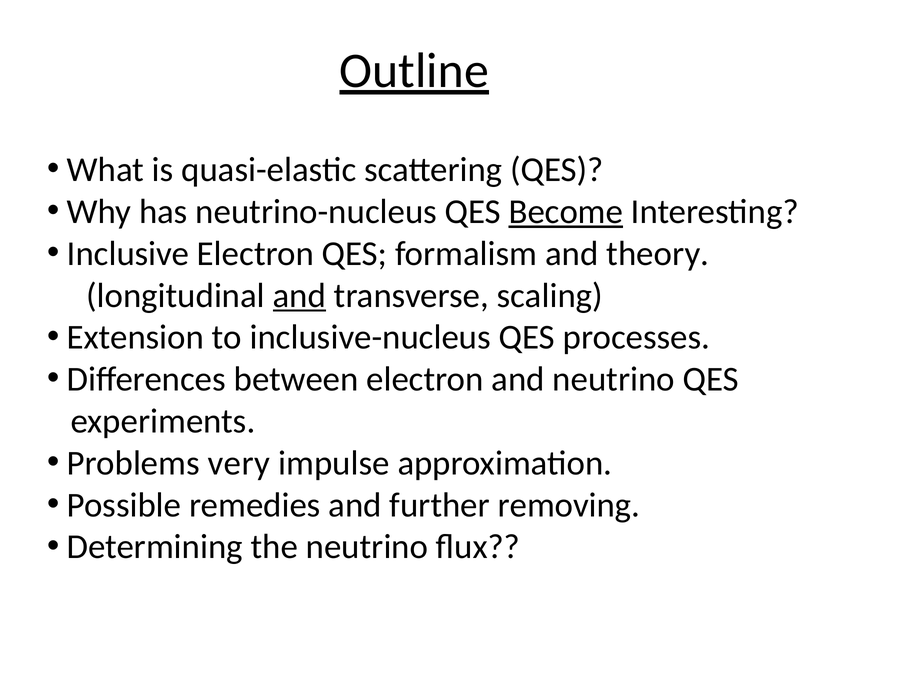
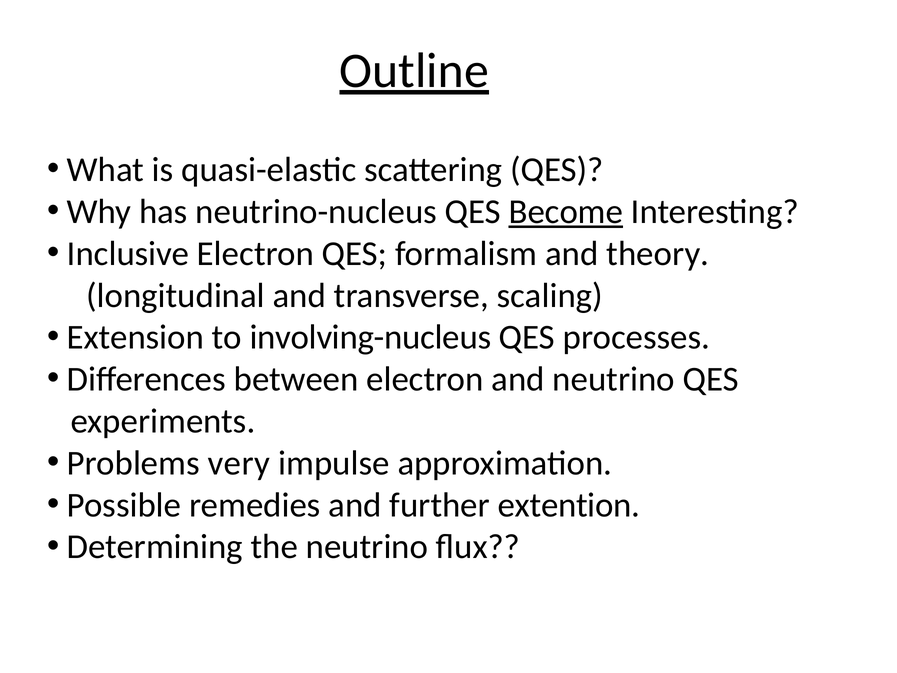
and at (299, 295) underline: present -> none
inclusive-nucleus: inclusive-nucleus -> involving-nucleus
removing: removing -> extention
